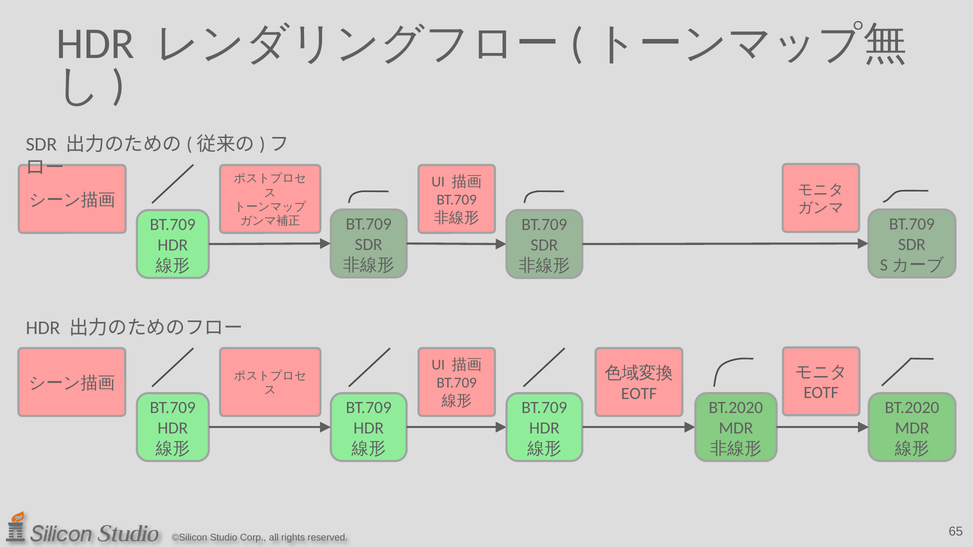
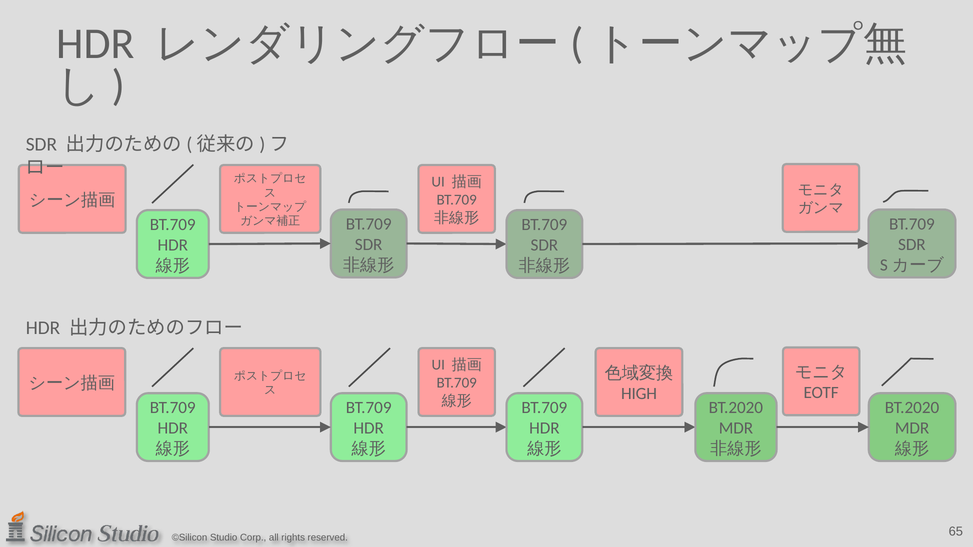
EOTF at (639, 394): EOTF -> HIGH
